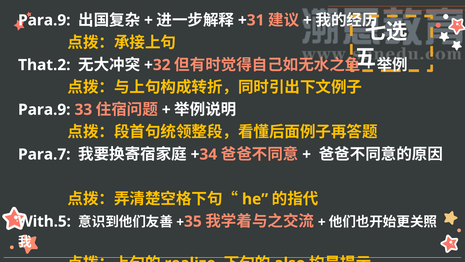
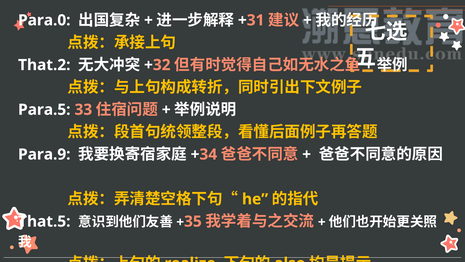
Para.9 at (44, 20): Para.9 -> Para.0
Para.9 at (44, 110): Para.9 -> Para.5
Para.7: Para.7 -> Para.9
With.5: With.5 -> That.5
